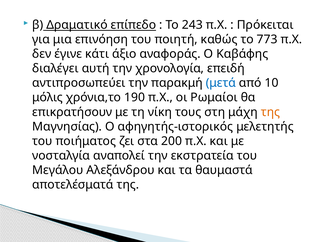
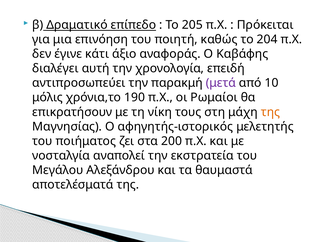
243: 243 -> 205
773: 773 -> 204
μετά colour: blue -> purple
